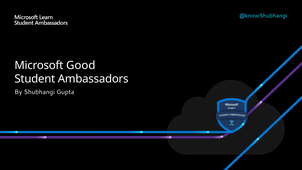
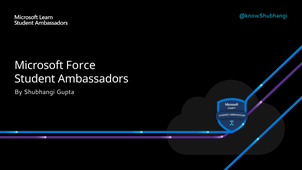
Good: Good -> Force
